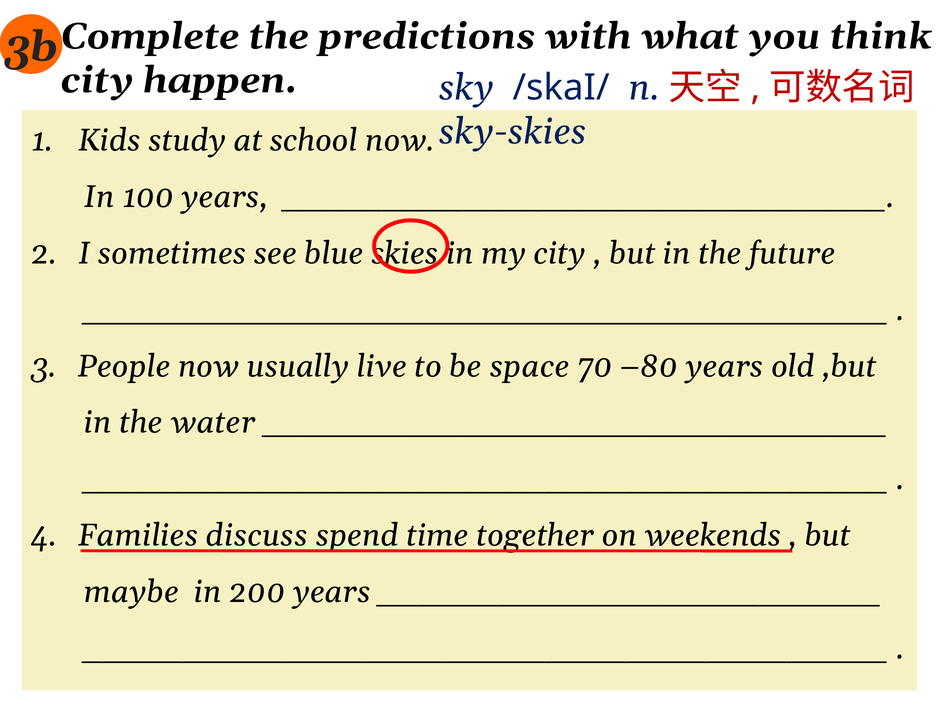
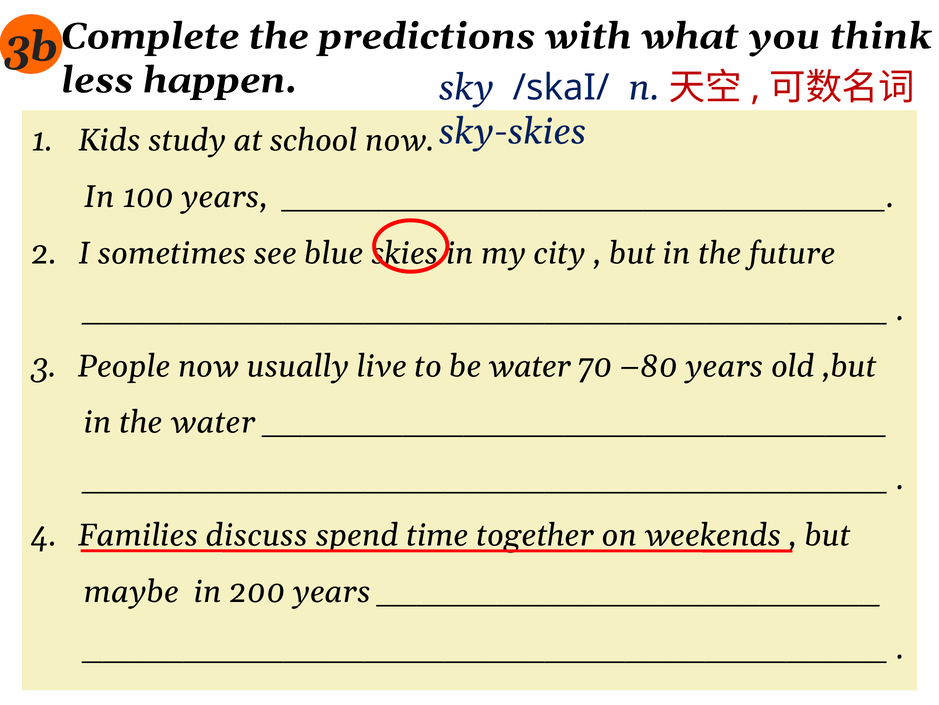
city at (97, 80): city -> less
be space: space -> water
